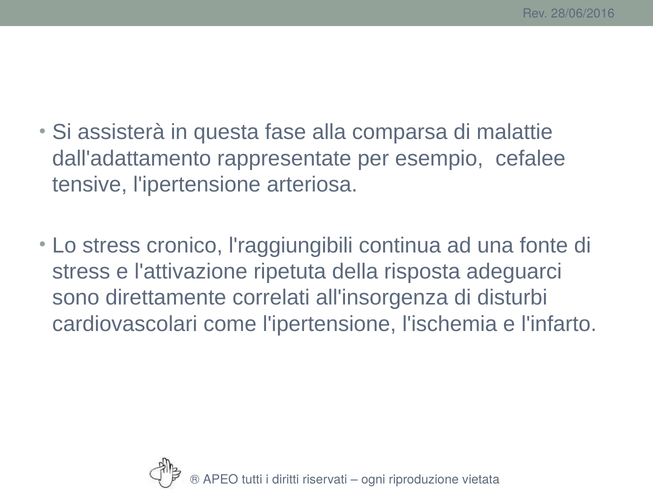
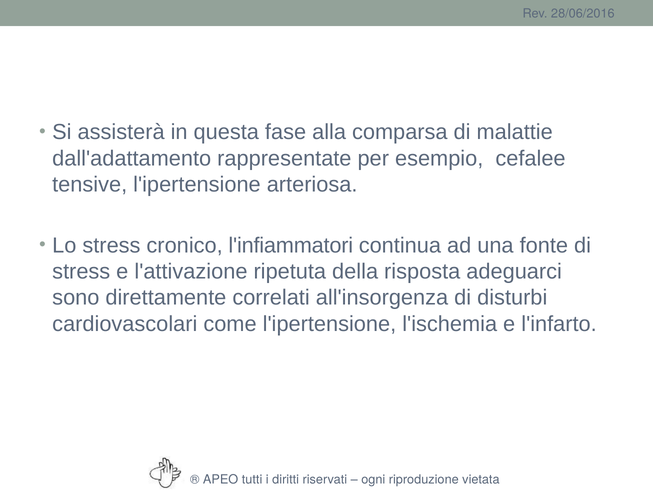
l'raggiungibili: l'raggiungibili -> l'infiammatori
